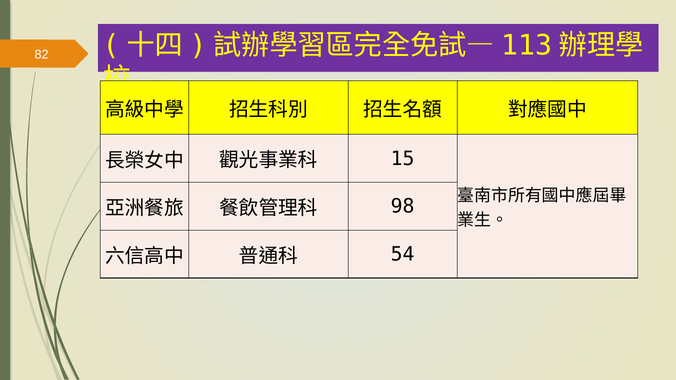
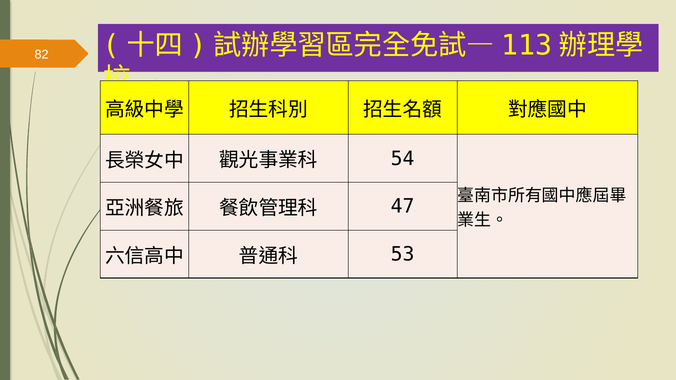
15: 15 -> 54
98: 98 -> 47
54: 54 -> 53
